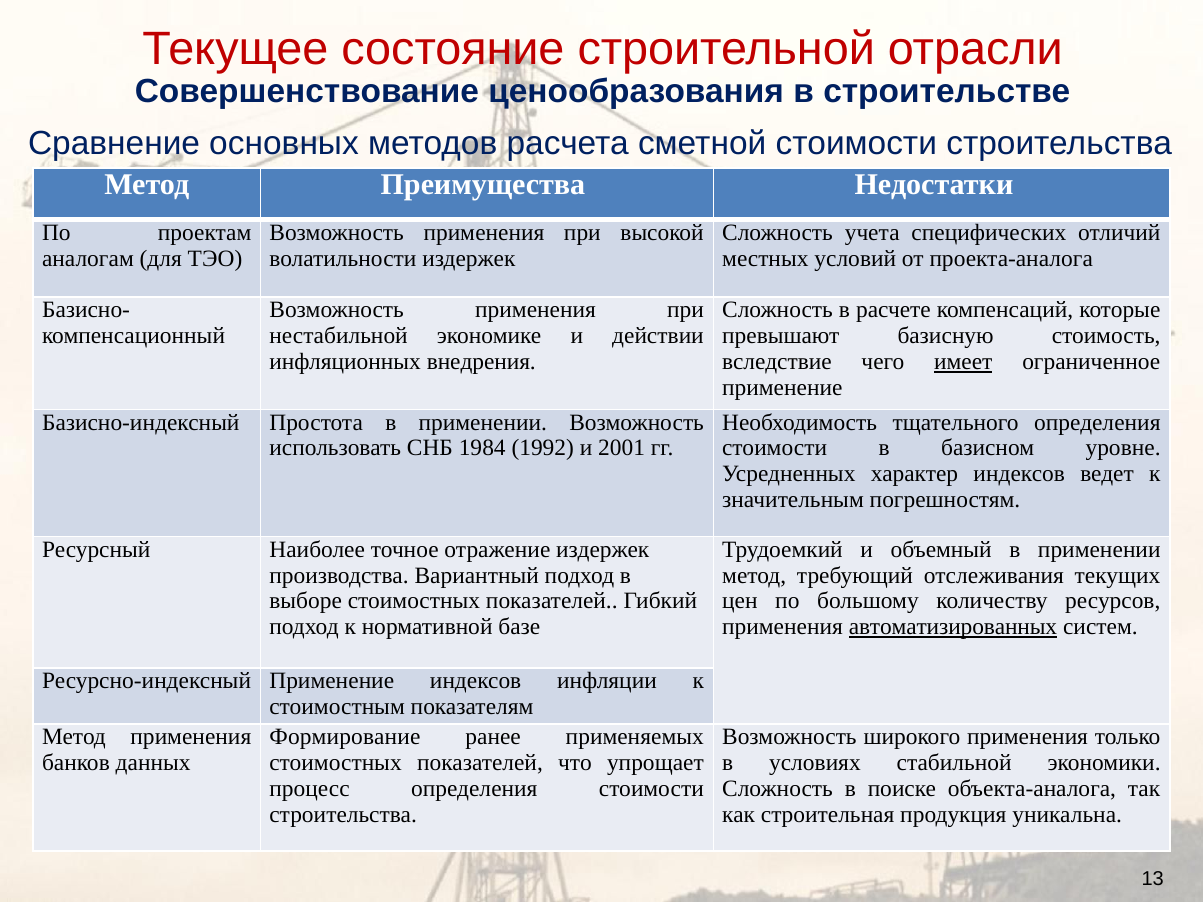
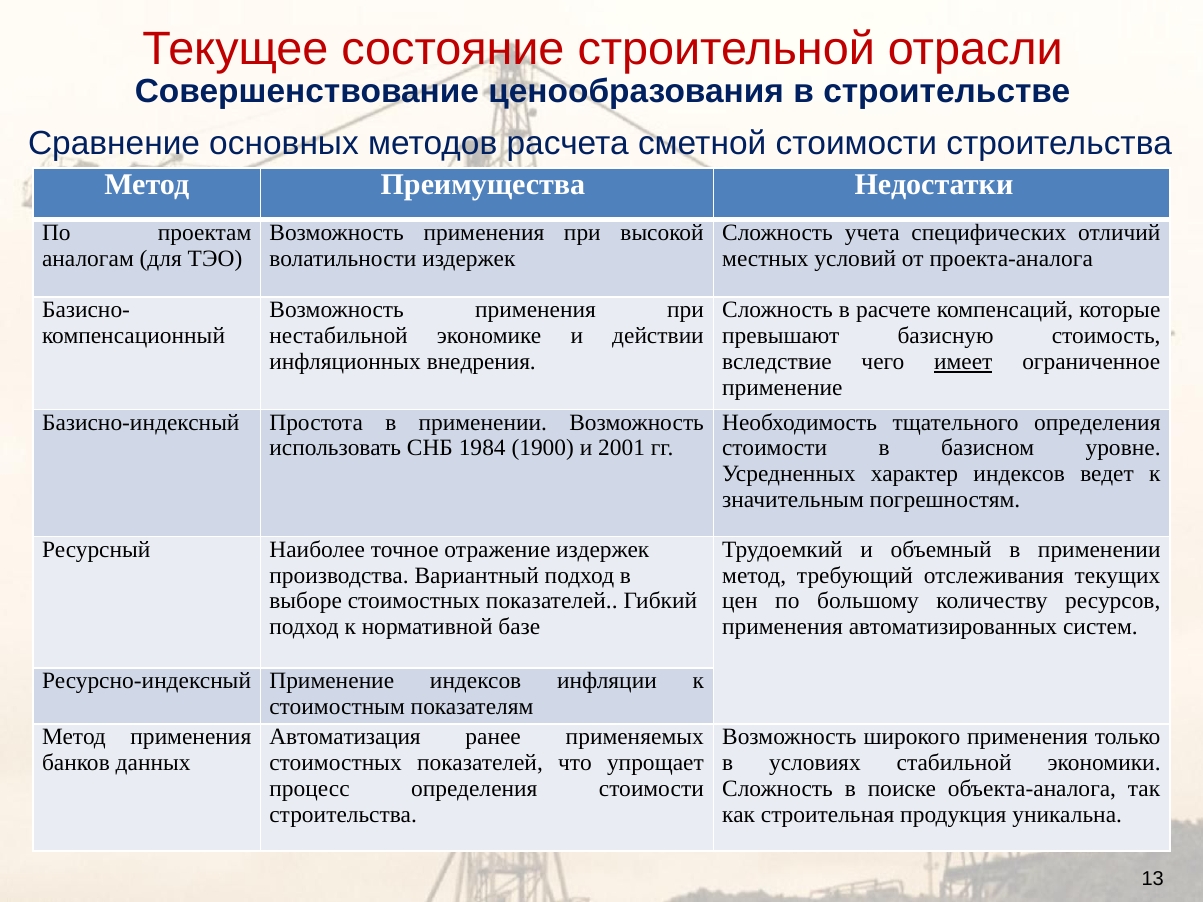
1992: 1992 -> 1900
автоматизированных underline: present -> none
Формирование: Формирование -> Автоматизация
